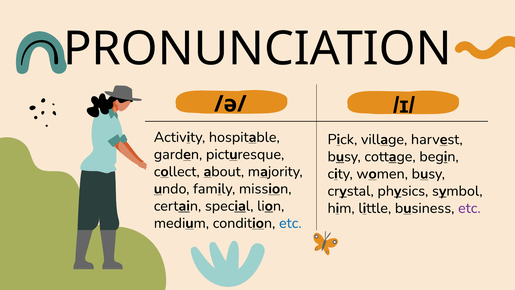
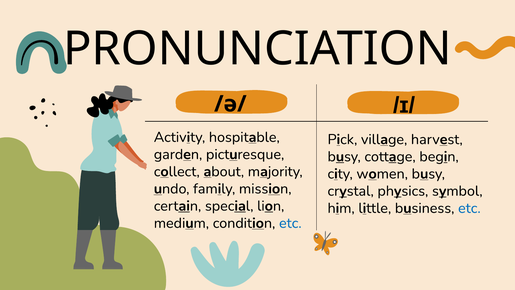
etc at (469, 208) colour: purple -> blue
